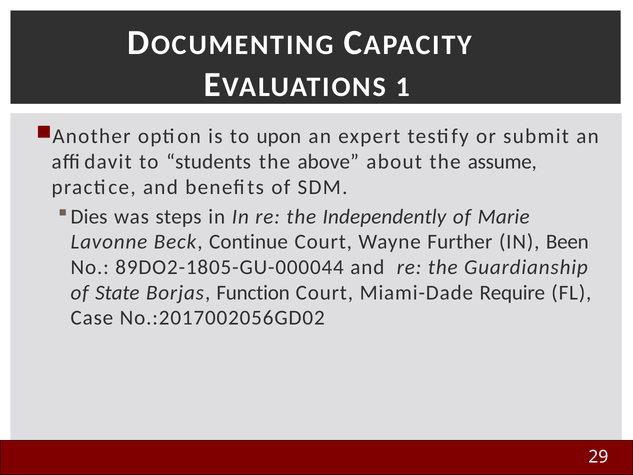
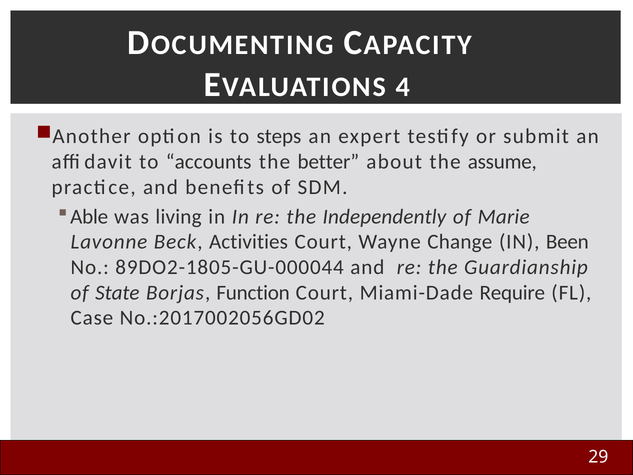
1: 1 -> 4
upon: upon -> steps
students: students -> accounts
above: above -> better
Dies: Dies -> Able
steps: steps -> living
Continue: Continue -> Activities
Further: Further -> Change
